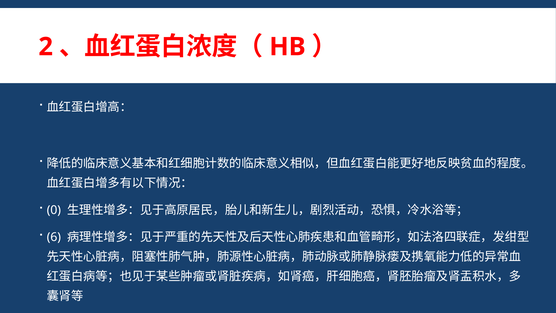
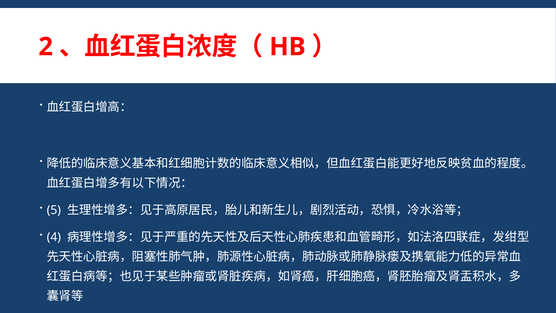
0: 0 -> 5
6: 6 -> 4
